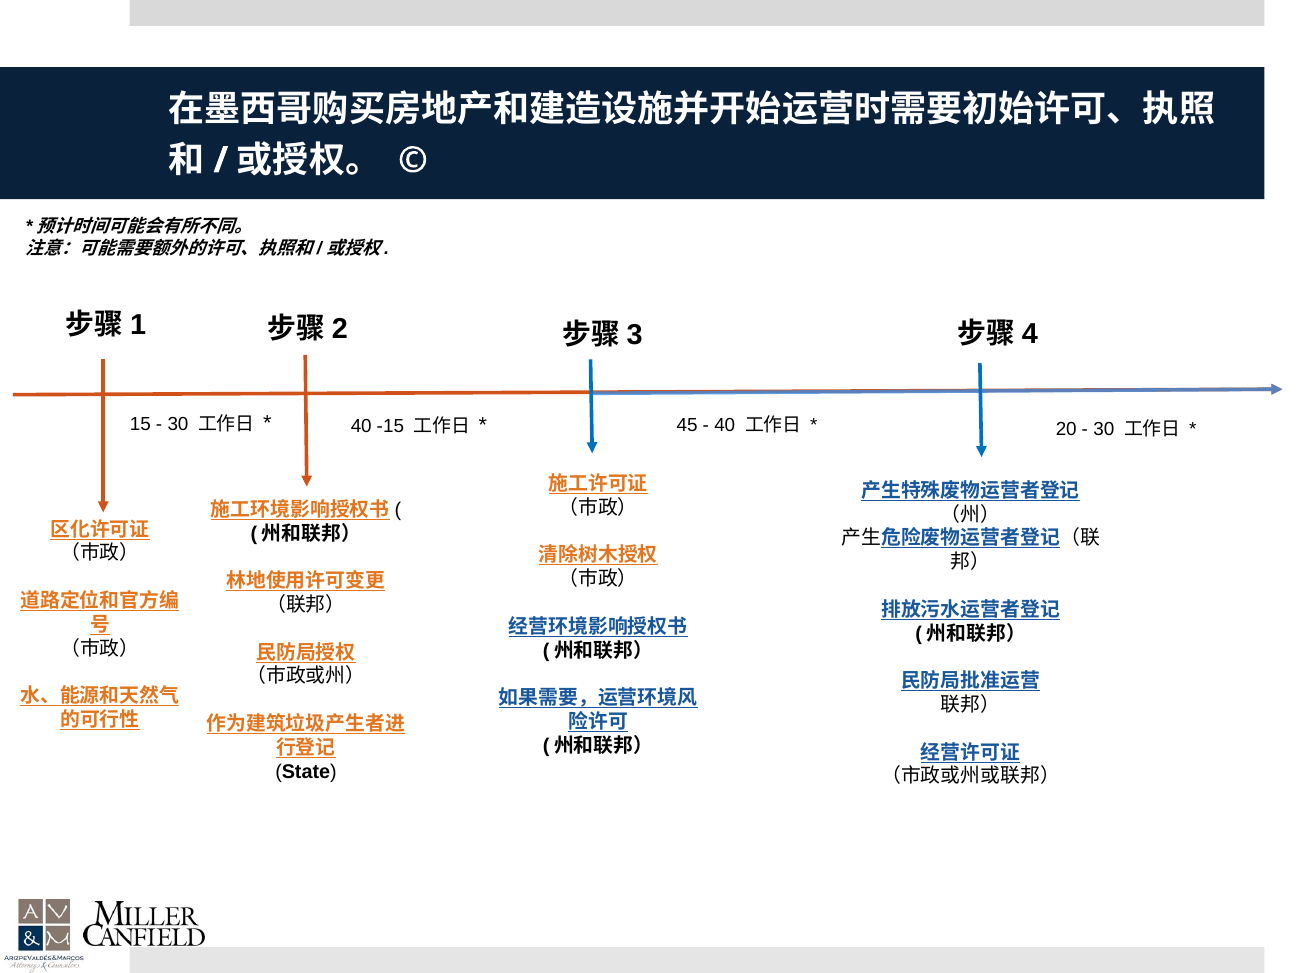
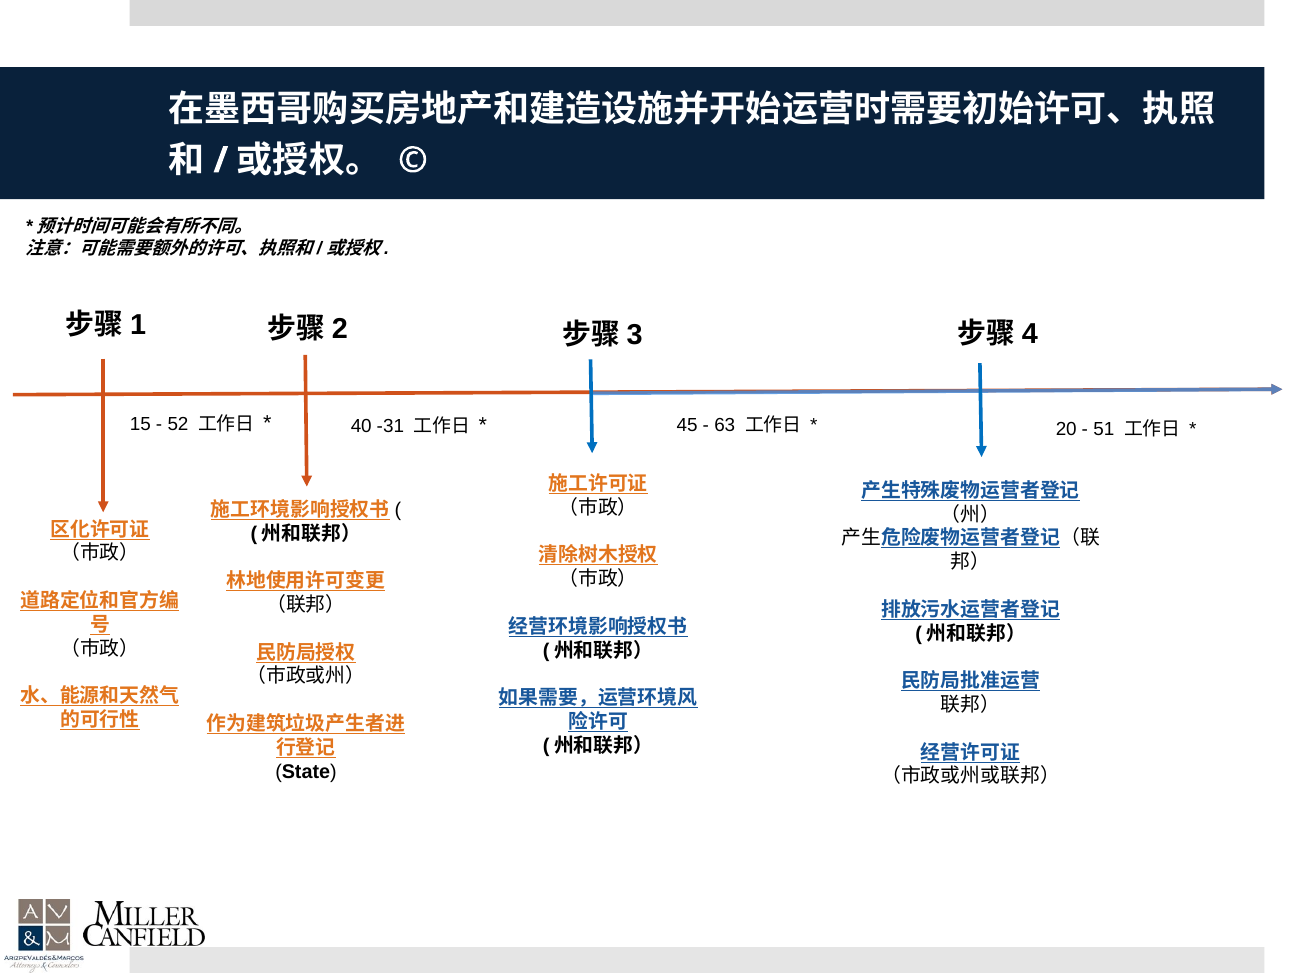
30 at (178, 425): 30 -> 52
40 at (725, 425): 40 -> 63
-15: -15 -> -31
30 at (1104, 429): 30 -> 51
